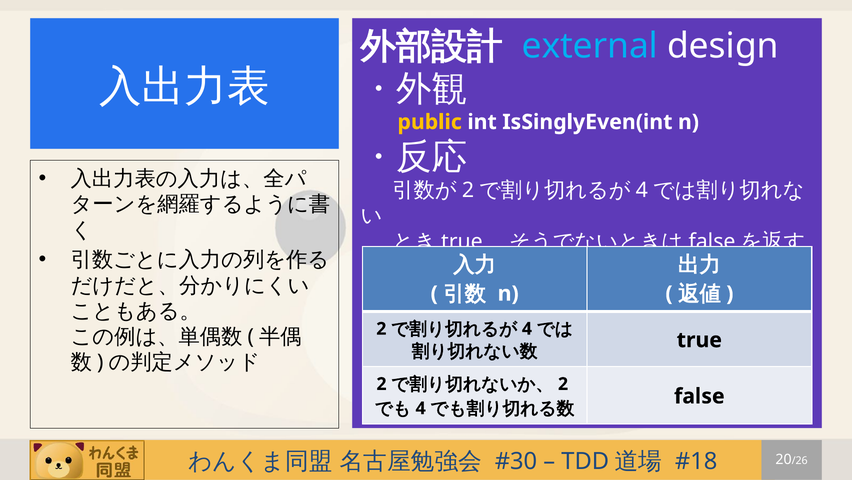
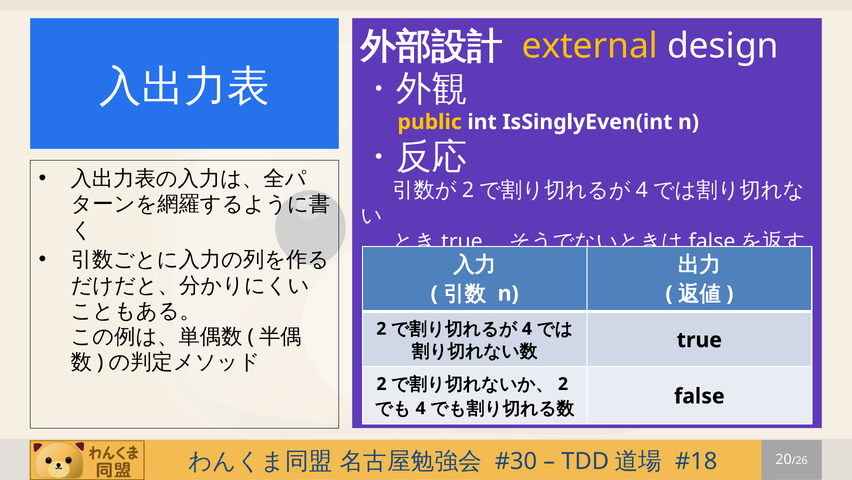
external colour: light blue -> yellow
